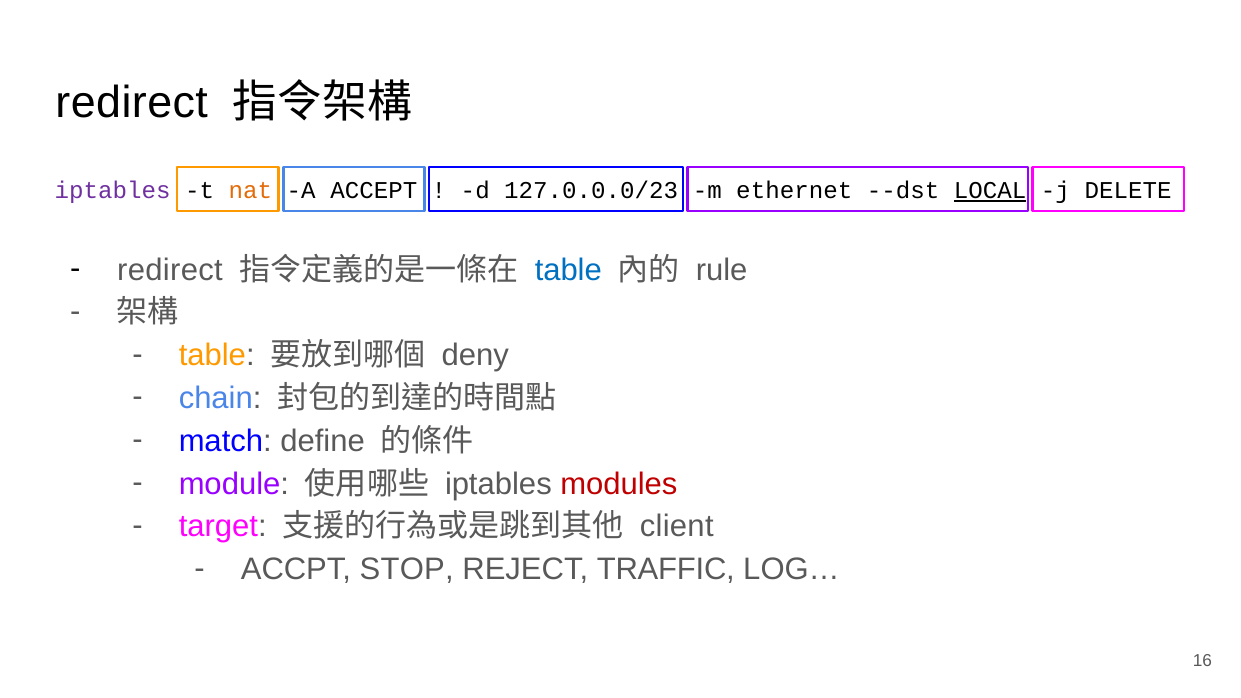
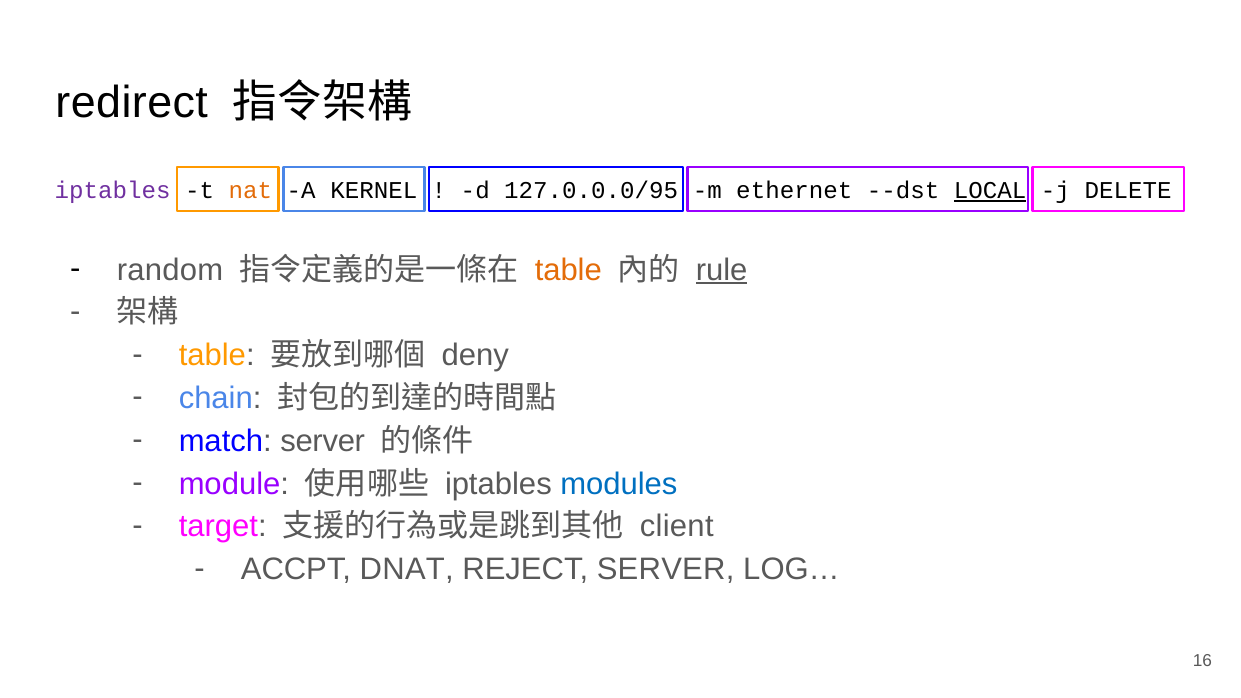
ACCEPT: ACCEPT -> KERNEL
127.0.0.0/23: 127.0.0.0/23 -> 127.0.0.0/95
redirect at (170, 270): redirect -> random
table at (568, 270) colour: blue -> orange
rule underline: none -> present
match define: define -> server
modules colour: red -> blue
STOP: STOP -> DNAT
REJECT TRAFFIC: TRAFFIC -> SERVER
